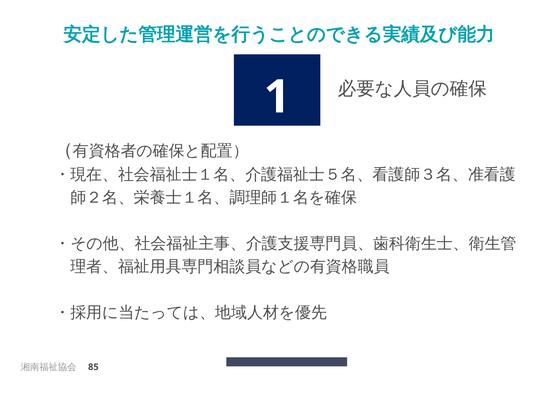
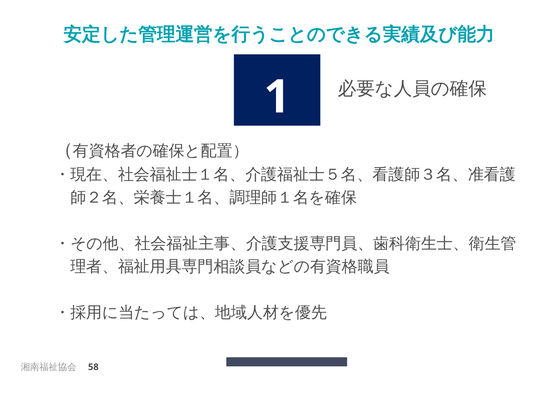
85: 85 -> 58
